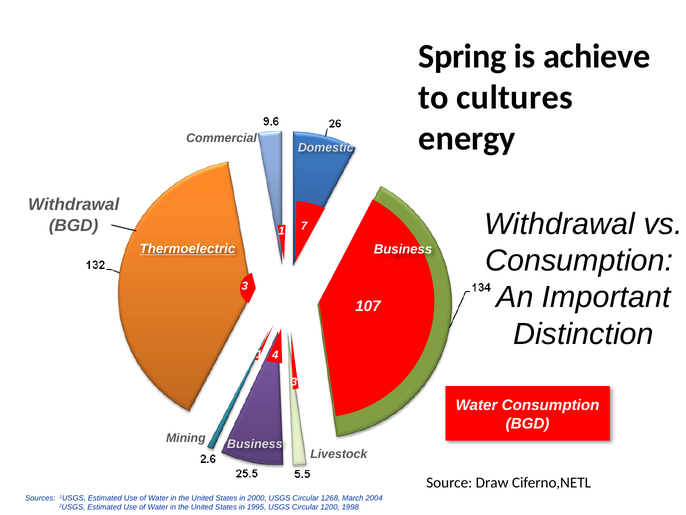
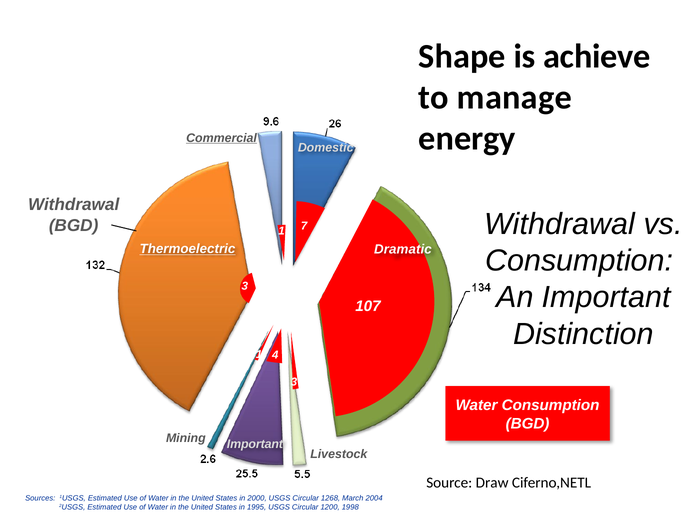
Spring: Spring -> Shape
cultures: cultures -> manage
Commercial underline: none -> present
Business at (403, 249): Business -> Dramatic
Business at (255, 444): Business -> Important
